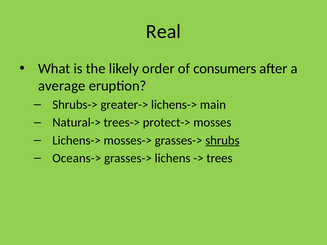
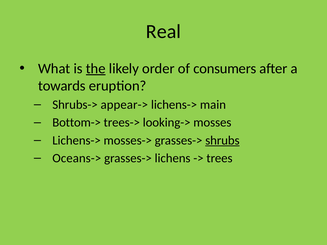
the underline: none -> present
average: average -> towards
greater->: greater-> -> appear->
Natural->: Natural-> -> Bottom->
protect->: protect-> -> looking->
